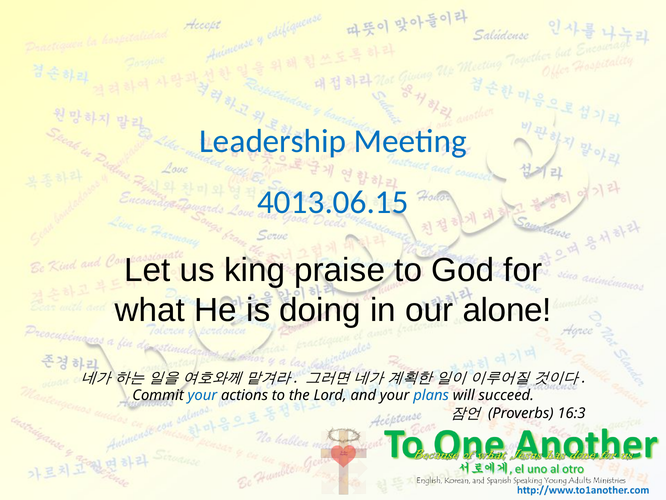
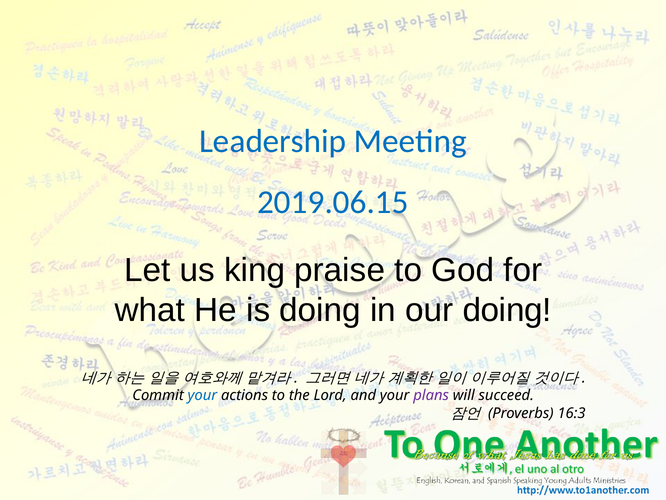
4013.06.15: 4013.06.15 -> 2019.06.15
our alone: alone -> doing
plans colour: blue -> purple
